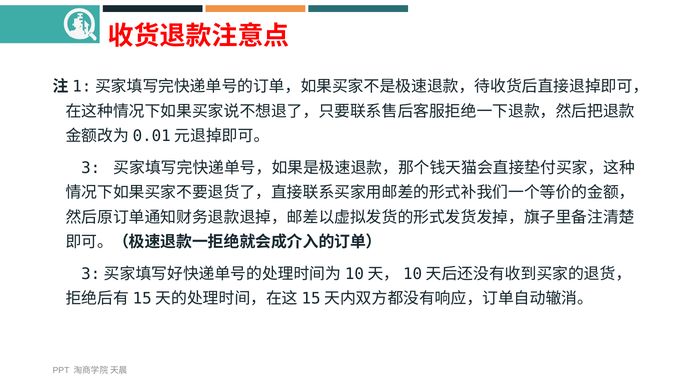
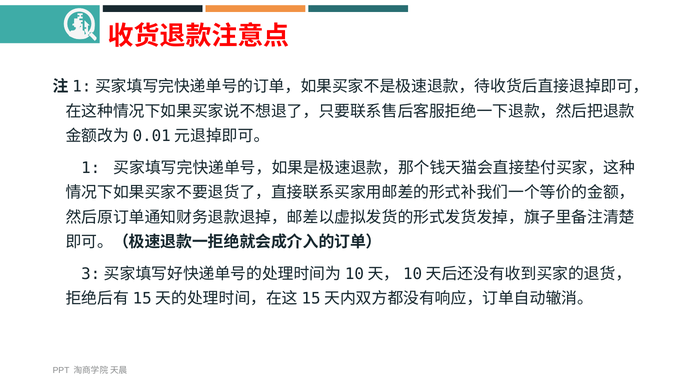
3: 3 -> 1
